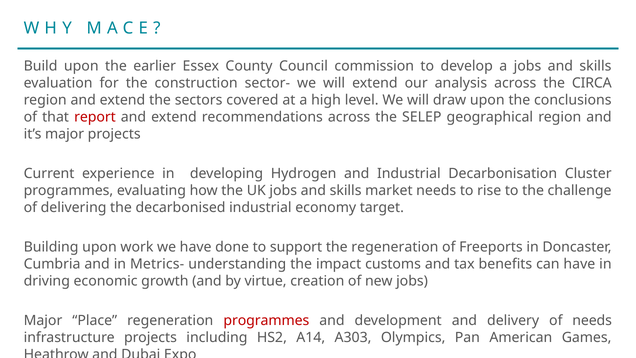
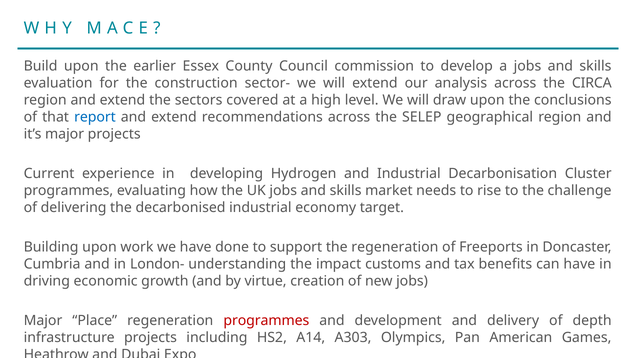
report colour: red -> blue
Metrics-: Metrics- -> London-
of needs: needs -> depth
